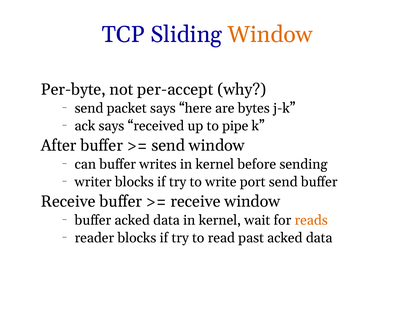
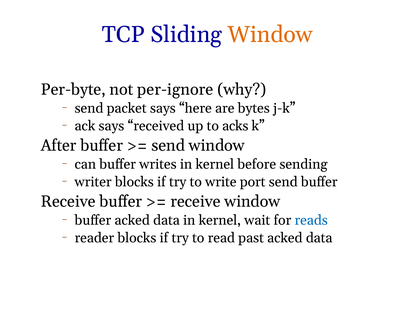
per-accept: per-accept -> per-ignore
pipe: pipe -> acks
reads colour: orange -> blue
